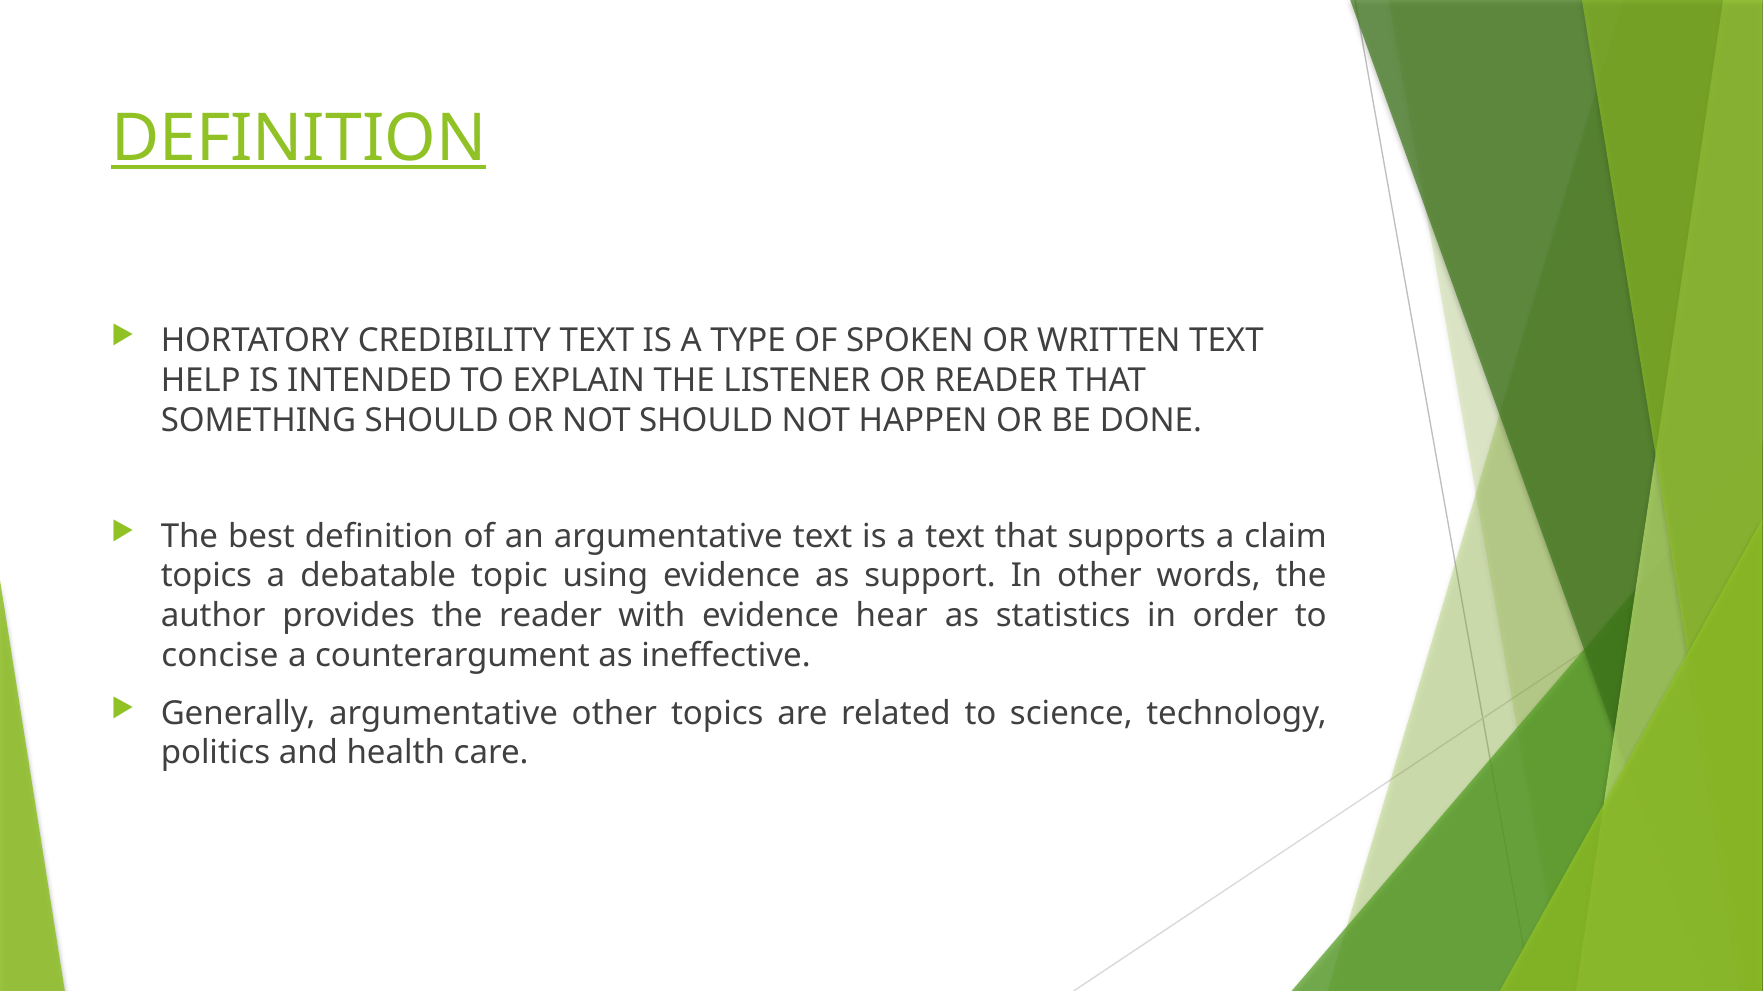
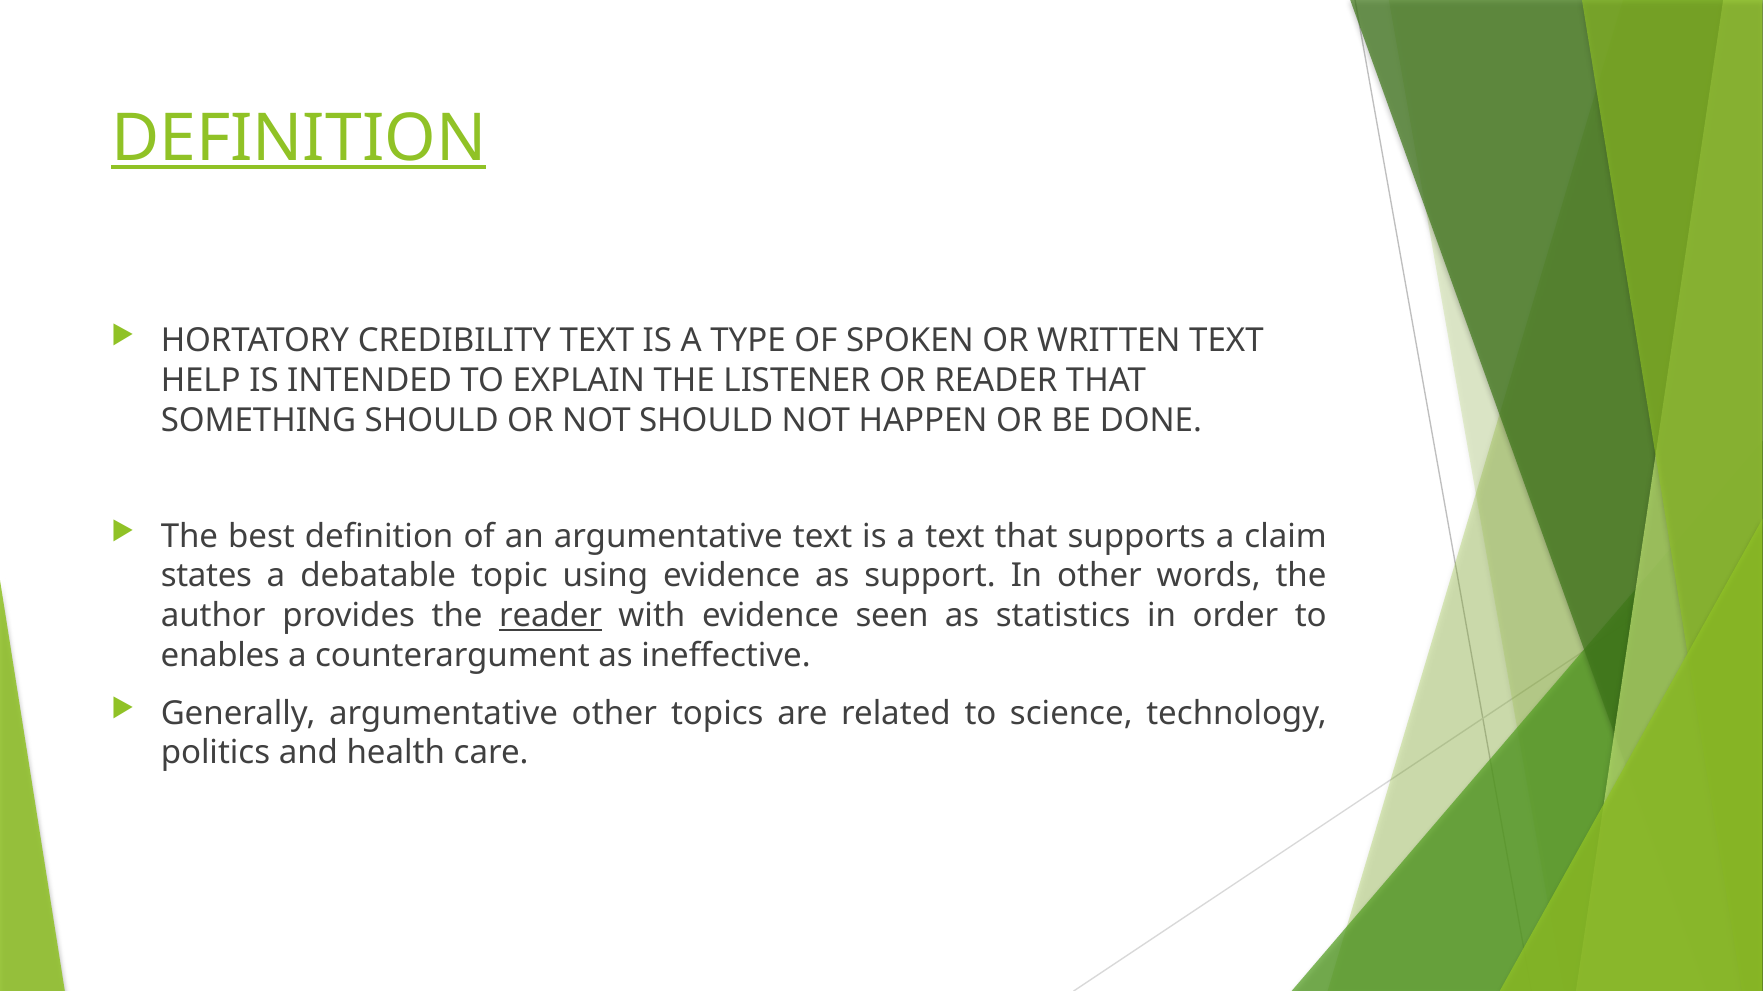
topics at (206, 576): topics -> states
reader at (551, 616) underline: none -> present
hear: hear -> seen
concise: concise -> enables
